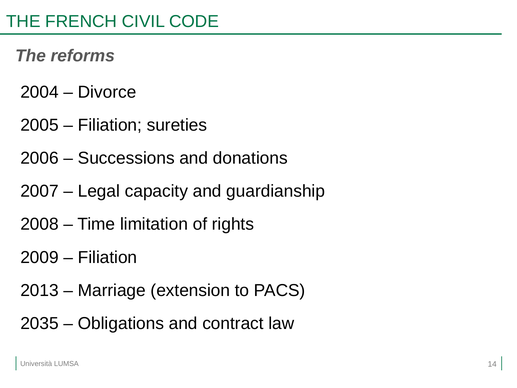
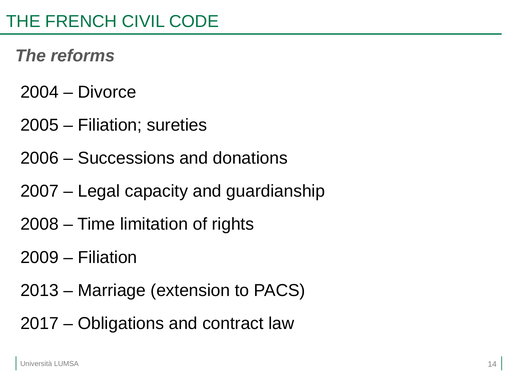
2035: 2035 -> 2017
